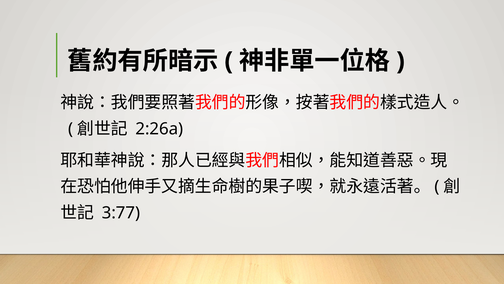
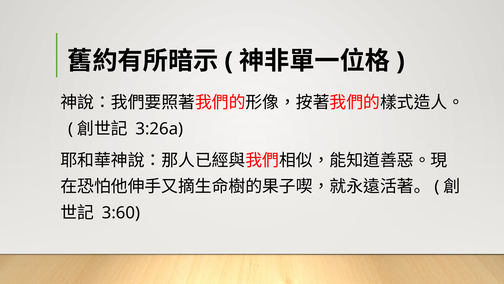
2:26a: 2:26a -> 3:26a
3:77: 3:77 -> 3:60
